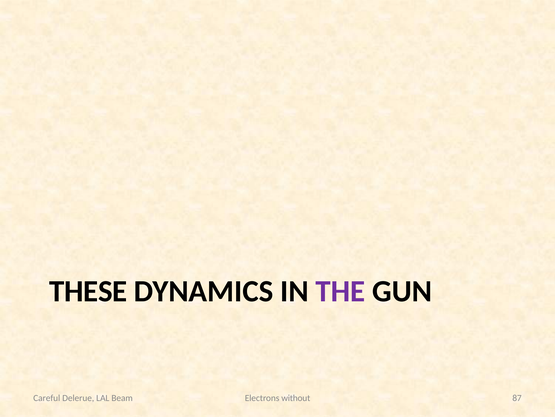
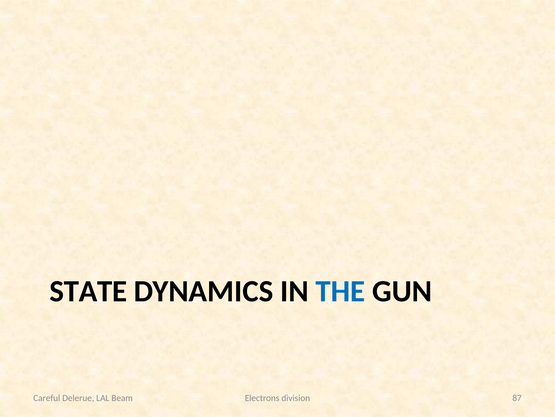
THESE: THESE -> STATE
THE colour: purple -> blue
without: without -> division
